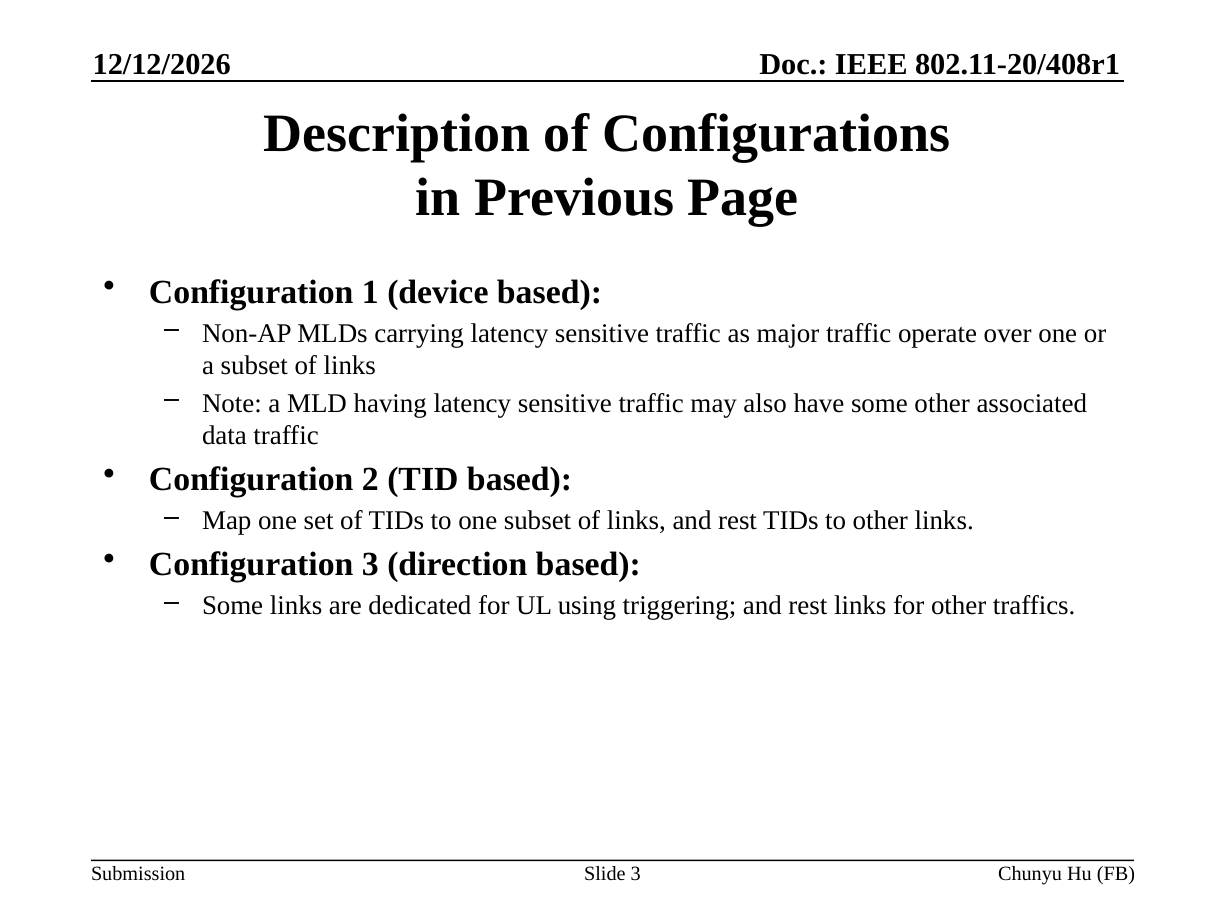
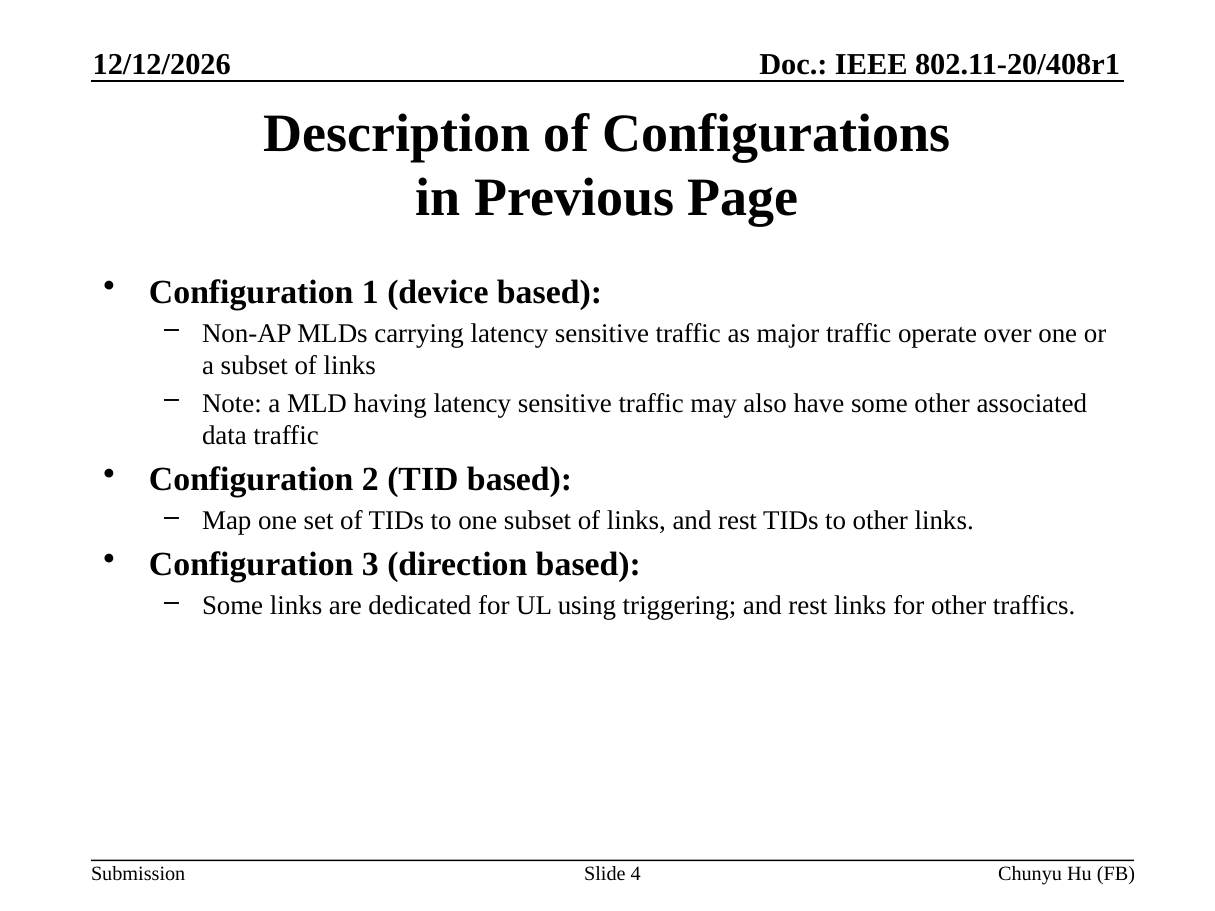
Slide 3: 3 -> 4
